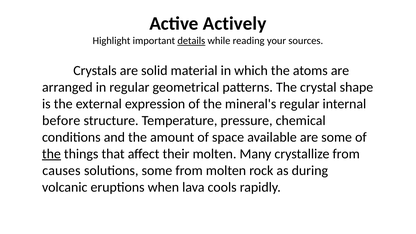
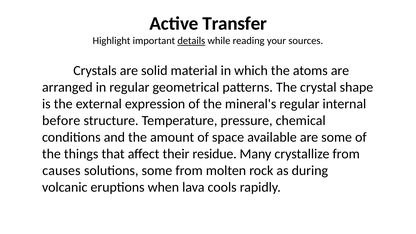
Actively: Actively -> Transfer
the at (51, 154) underline: present -> none
their molten: molten -> residue
